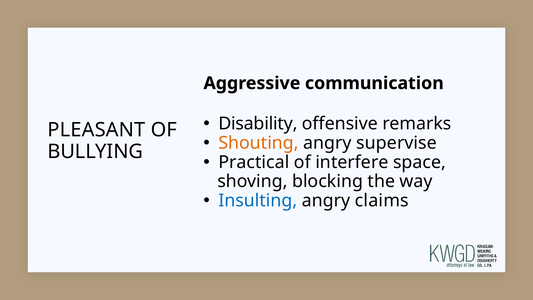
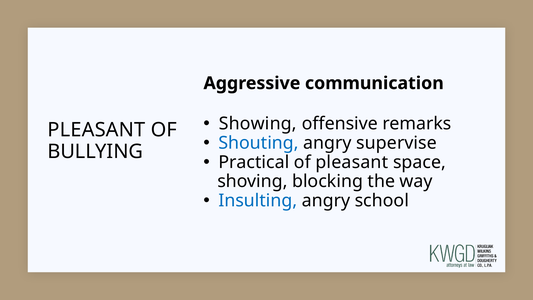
Disability: Disability -> Showing
Shouting colour: orange -> blue
of interfere: interfere -> pleasant
claims: claims -> school
